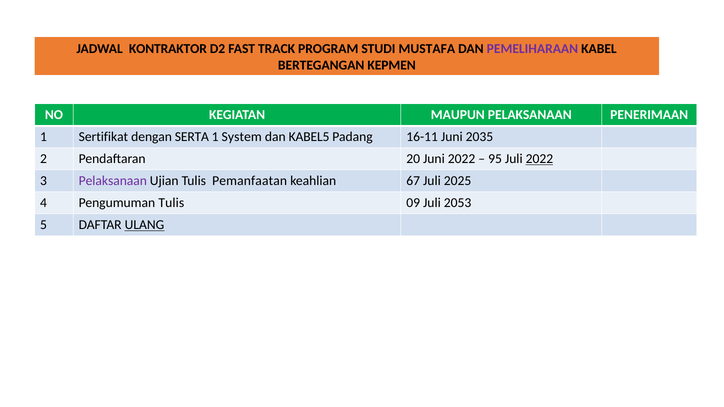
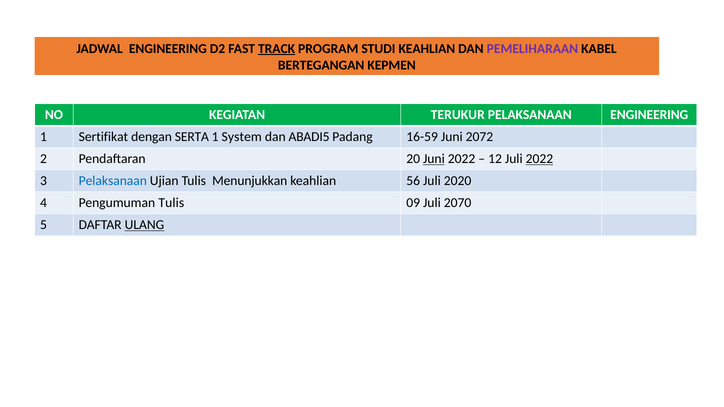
JADWAL KONTRAKTOR: KONTRAKTOR -> ENGINEERING
TRACK underline: none -> present
STUDI MUSTAFA: MUSTAFA -> KEAHLIAN
MAUPUN: MAUPUN -> TERUKUR
PELAKSANAAN PENERIMAAN: PENERIMAAN -> ENGINEERING
KABEL5: KABEL5 -> ABADI5
16-11: 16-11 -> 16-59
2035: 2035 -> 2072
Juni at (434, 159) underline: none -> present
95: 95 -> 12
Pelaksanaan at (113, 181) colour: purple -> blue
Pemanfaatan: Pemanfaatan -> Menunjukkan
67: 67 -> 56
2025: 2025 -> 2020
2053: 2053 -> 2070
